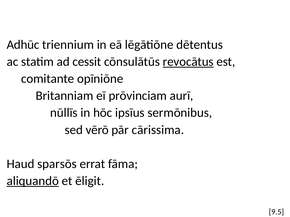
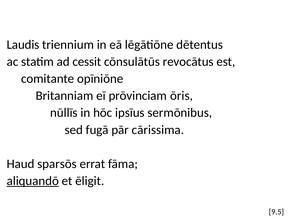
Adhūc: Adhūc -> Laudis
revocātus underline: present -> none
aurī: aurī -> ōris
vērō: vērō -> fugā
